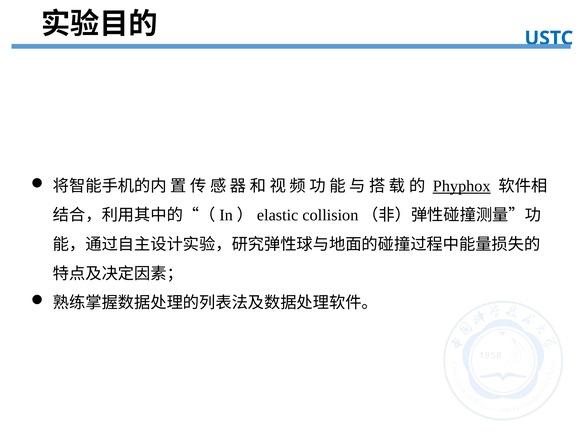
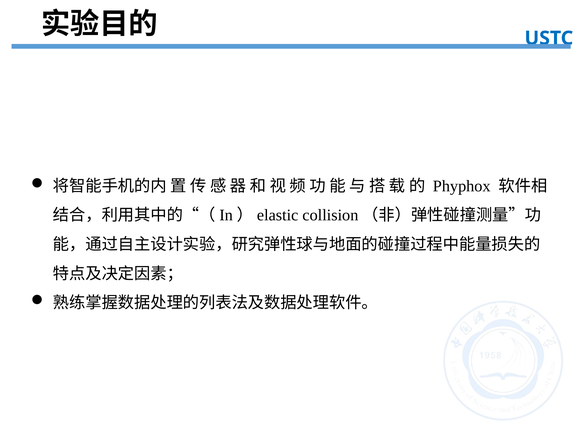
Phyphox underline: present -> none
